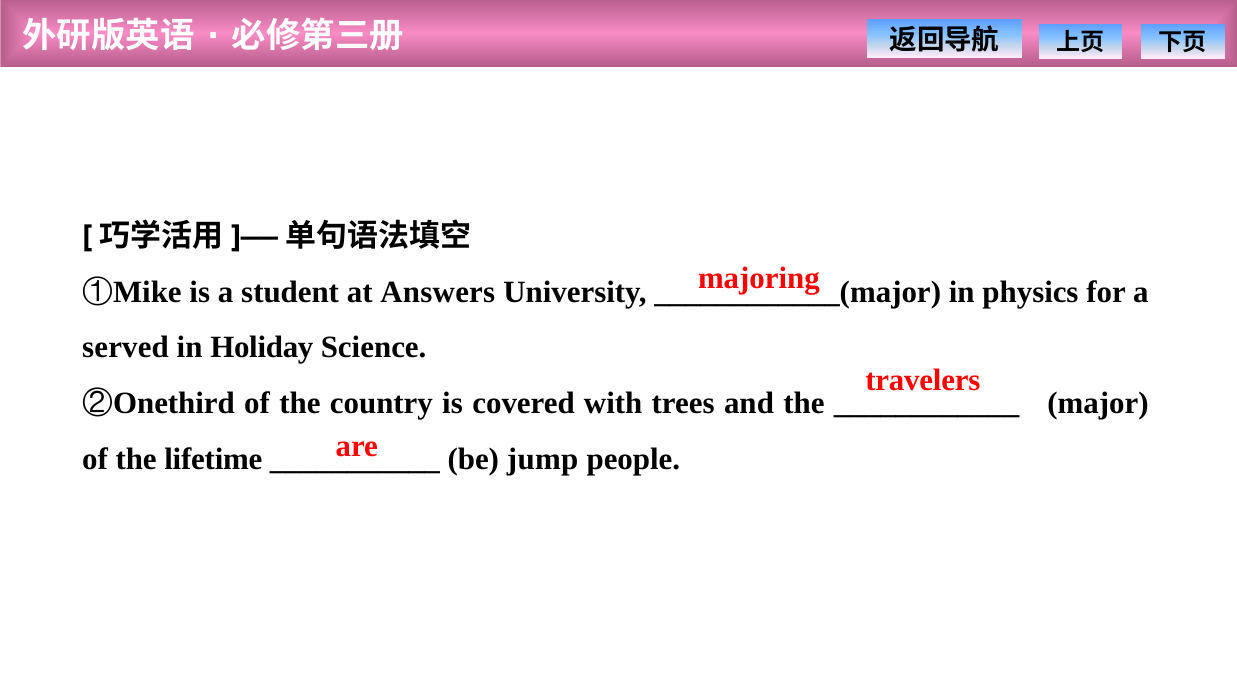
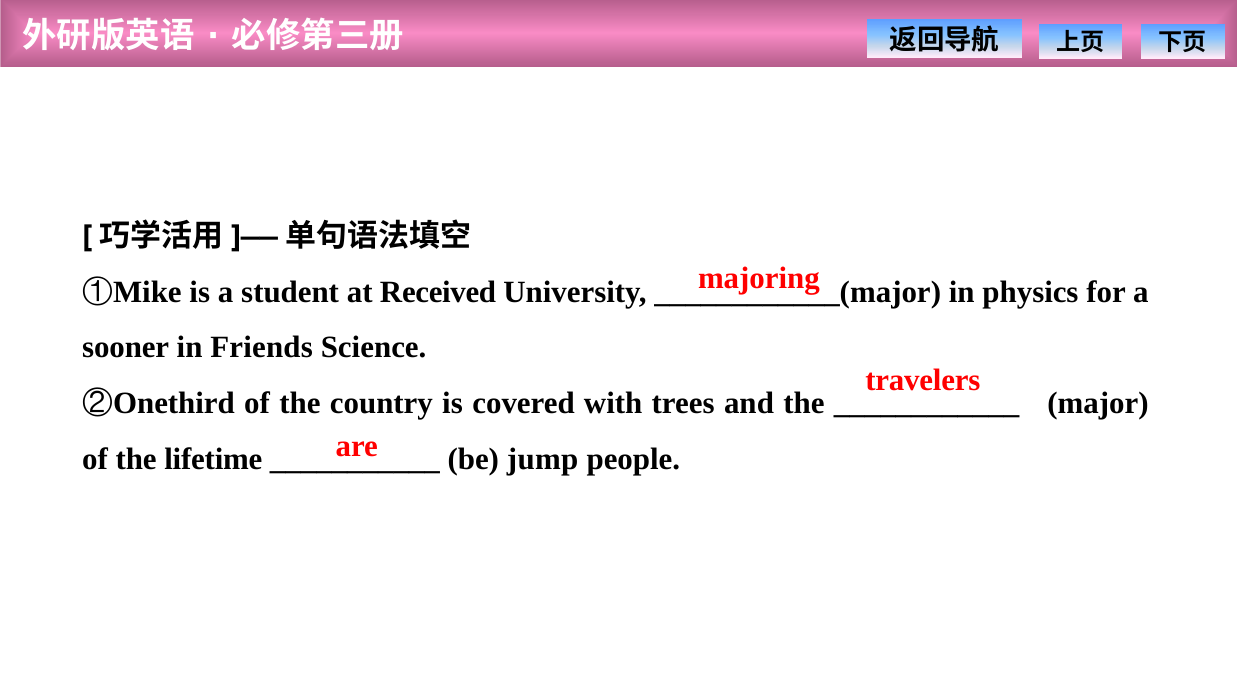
Answers: Answers -> Received
served: served -> sooner
Holiday: Holiday -> Friends
